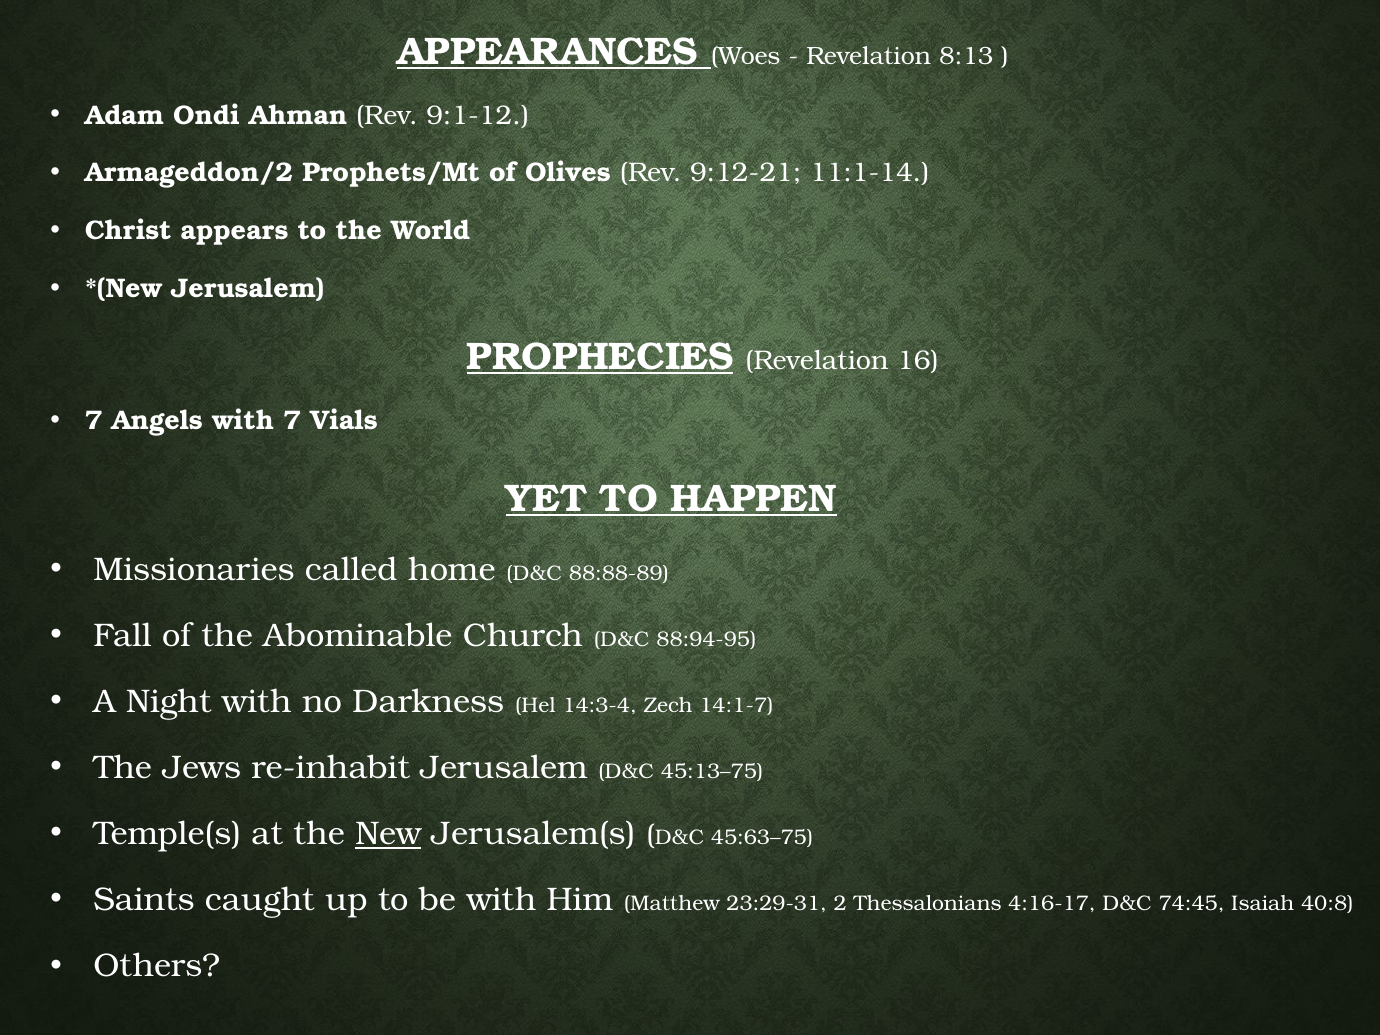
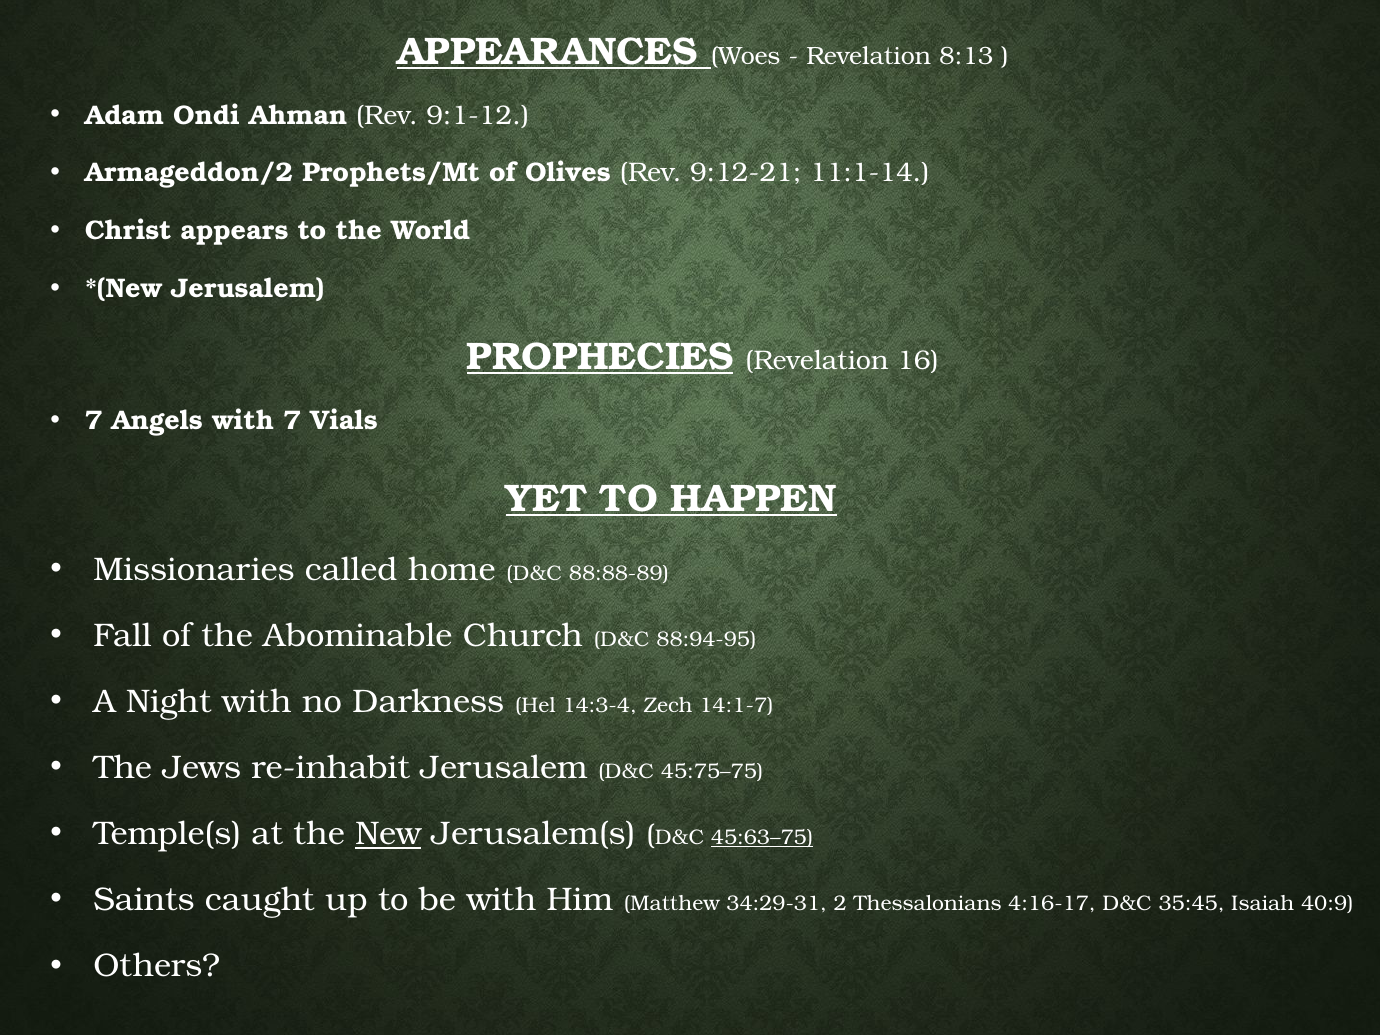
45:13–75: 45:13–75 -> 45:75–75
45:63–75 underline: none -> present
23:29-31: 23:29-31 -> 34:29-31
74:45: 74:45 -> 35:45
40:8: 40:8 -> 40:9
